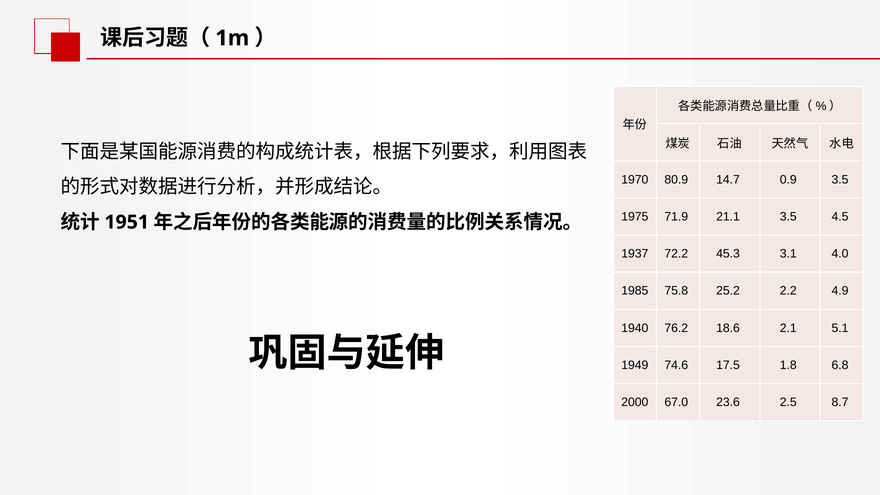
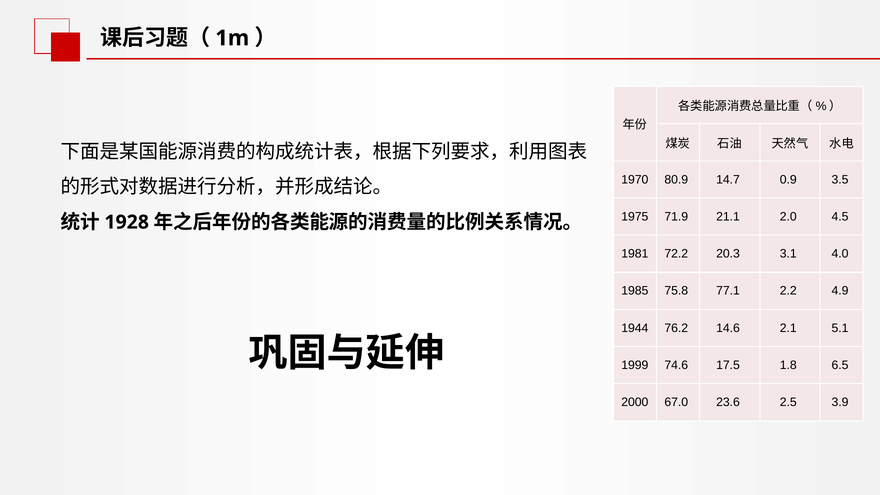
21.1 3.5: 3.5 -> 2.0
1951: 1951 -> 1928
1937: 1937 -> 1981
45.3: 45.3 -> 20.3
25.2: 25.2 -> 77.1
1940: 1940 -> 1944
18.6: 18.6 -> 14.6
1949: 1949 -> 1999
6.8: 6.8 -> 6.5
8.7: 8.7 -> 3.9
